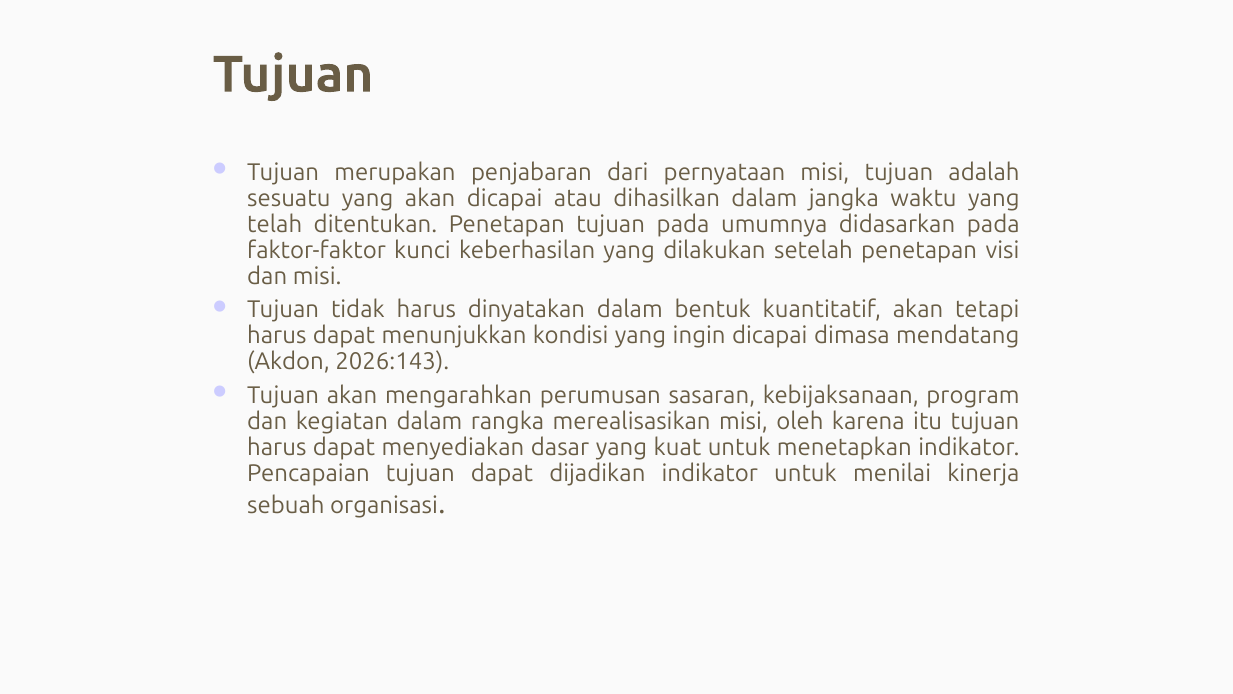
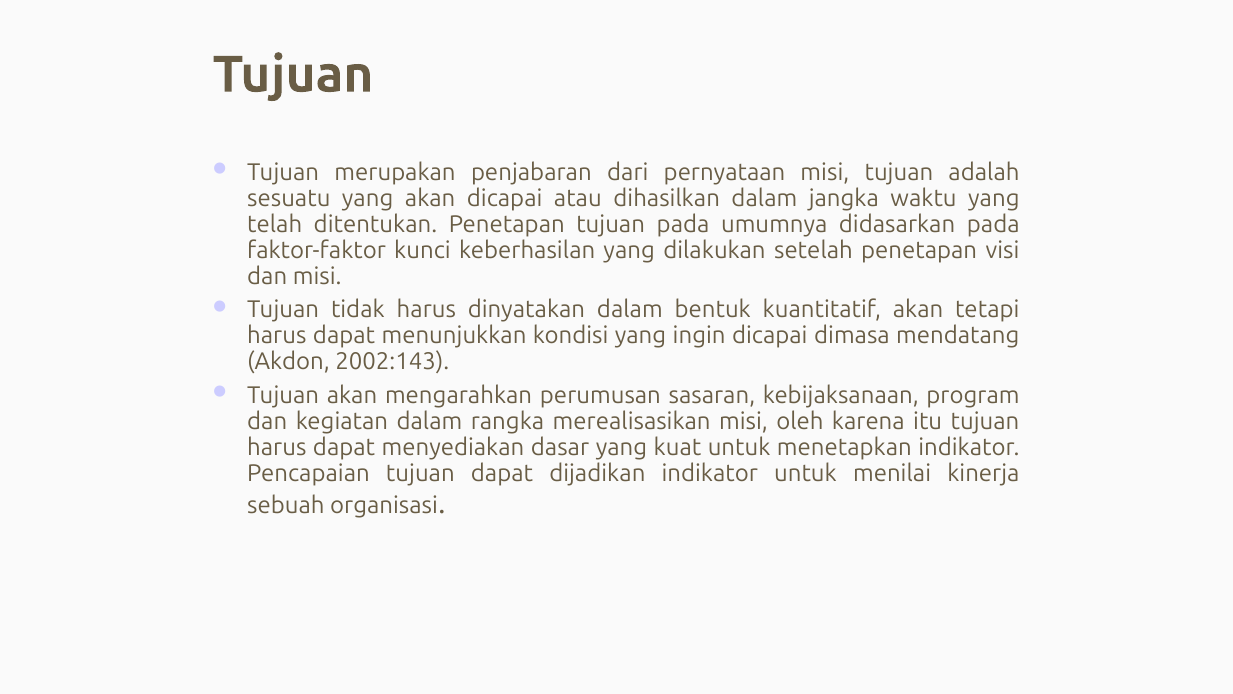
2026:143: 2026:143 -> 2002:143
